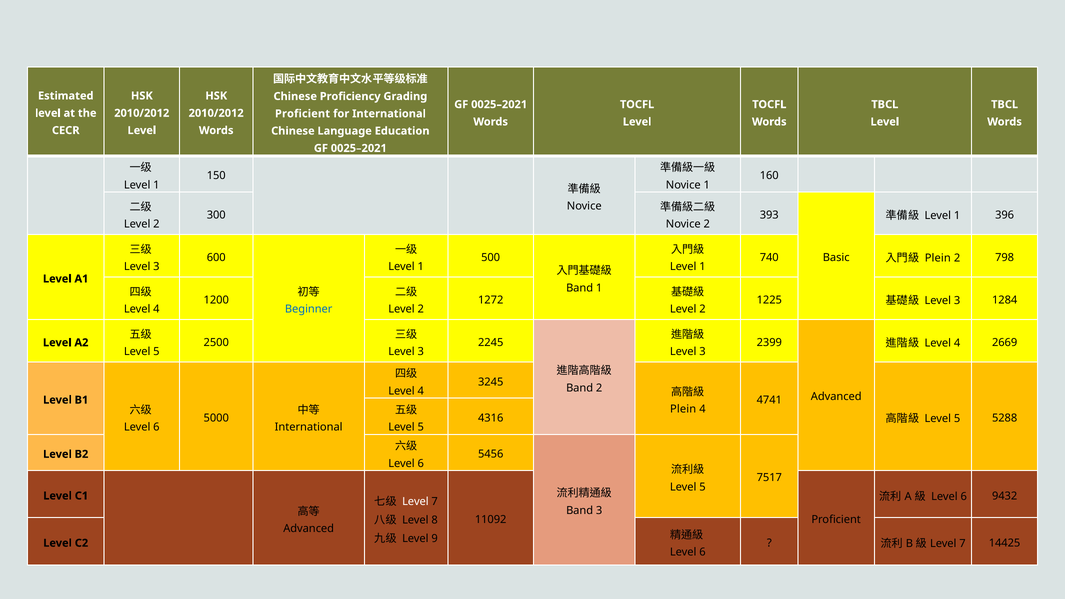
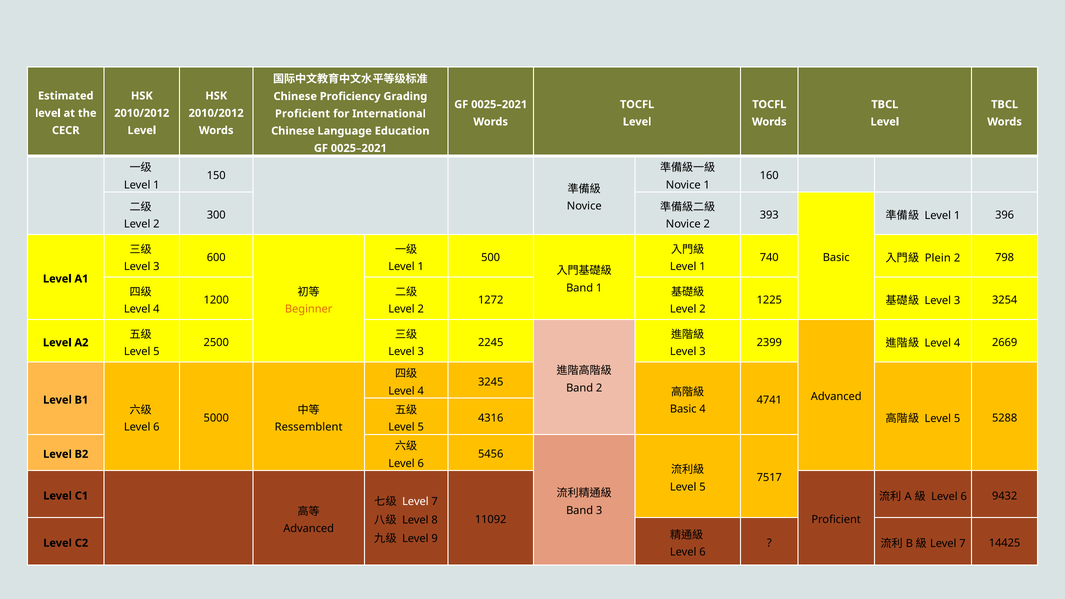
1284: 1284 -> 3254
Beginner colour: blue -> orange
Plein at (683, 409): Plein -> Basic
International at (309, 427): International -> Ressemblent
